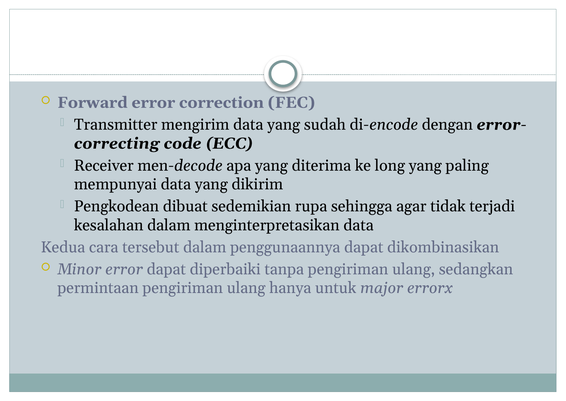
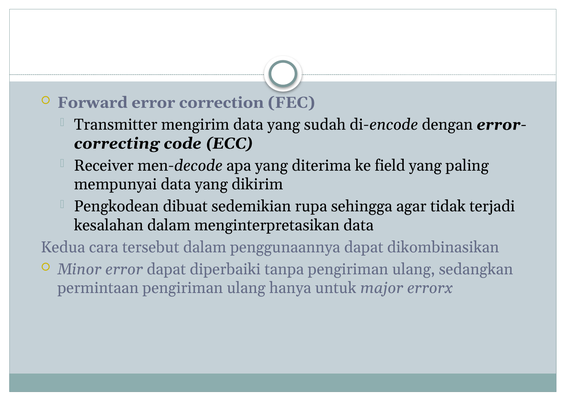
long: long -> field
